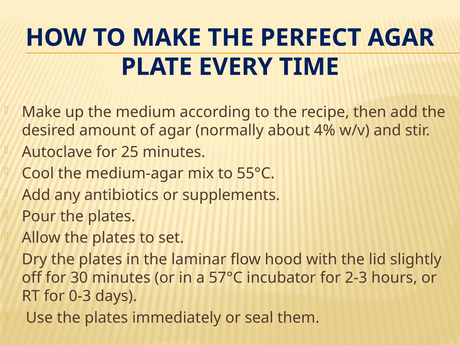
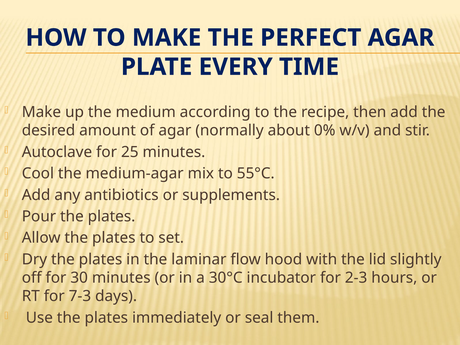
4%: 4% -> 0%
57°C: 57°C -> 30°C
0-3: 0-3 -> 7-3
